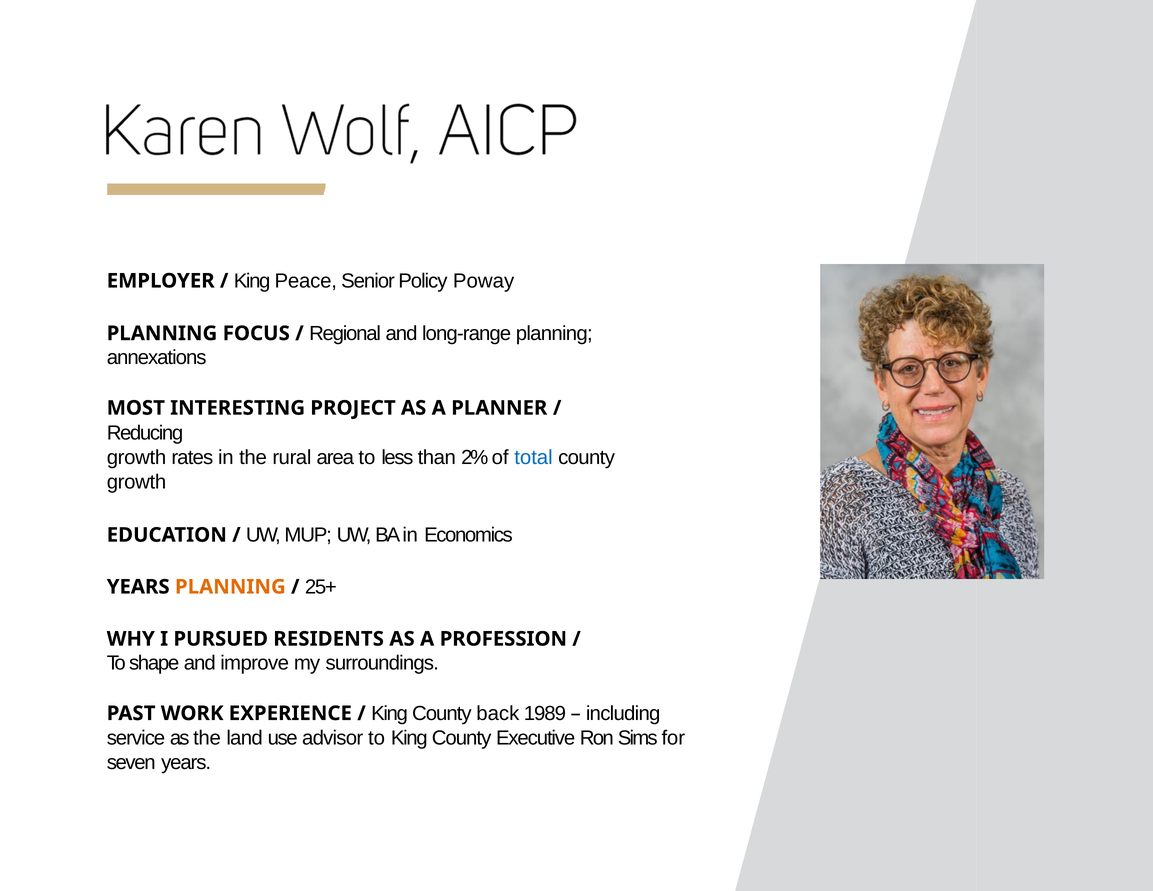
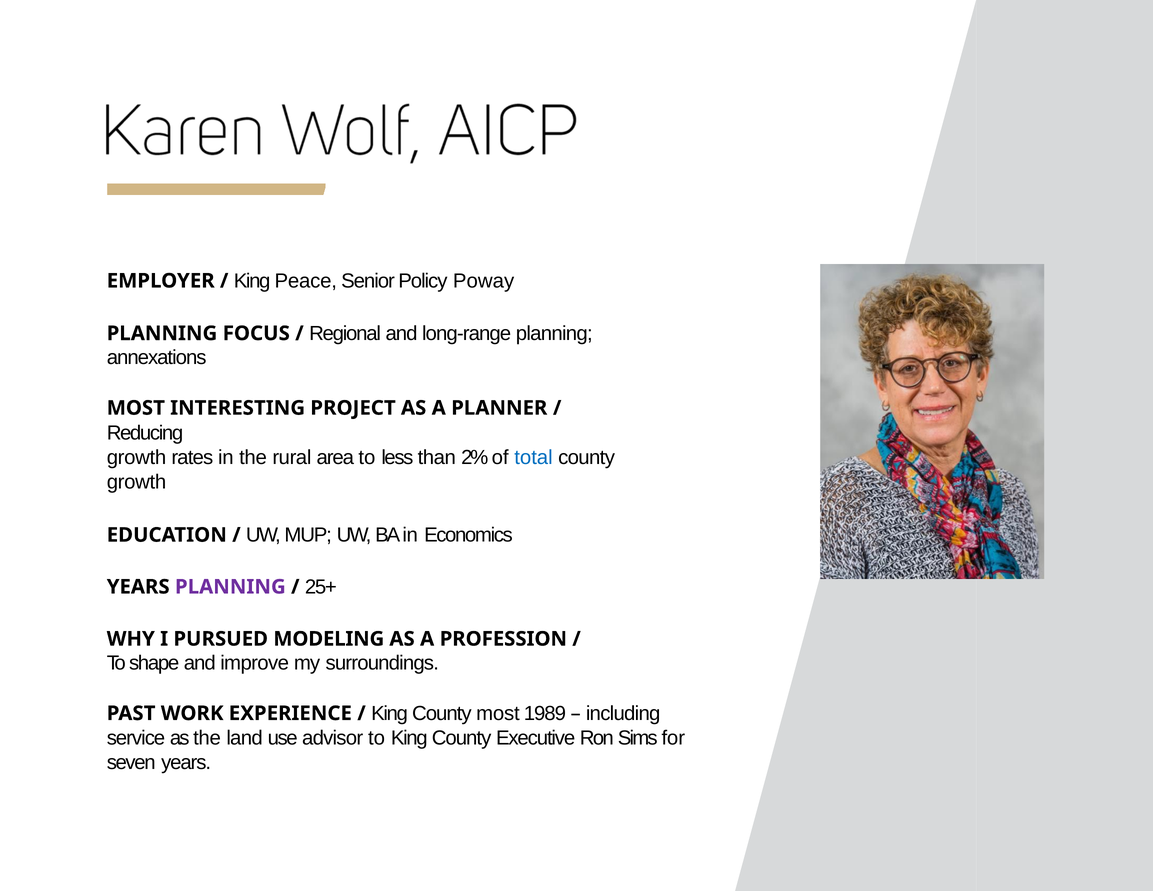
PLANNING at (230, 587) colour: orange -> purple
RESIDENTS: RESIDENTS -> MODELING
County back: back -> most
